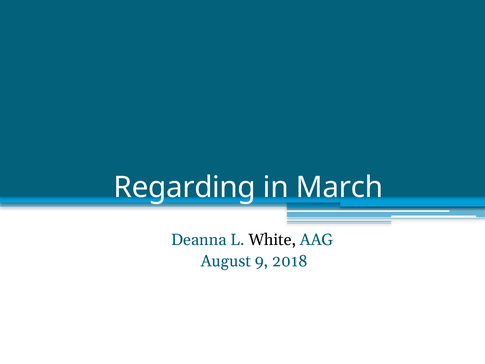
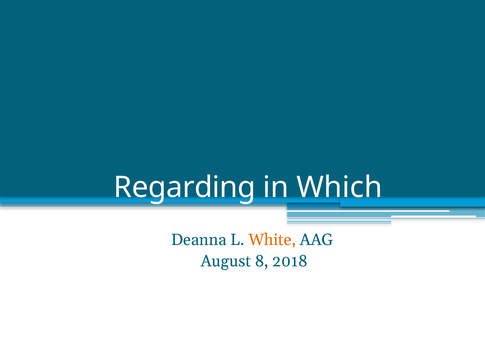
March: March -> Which
White colour: black -> orange
9: 9 -> 8
